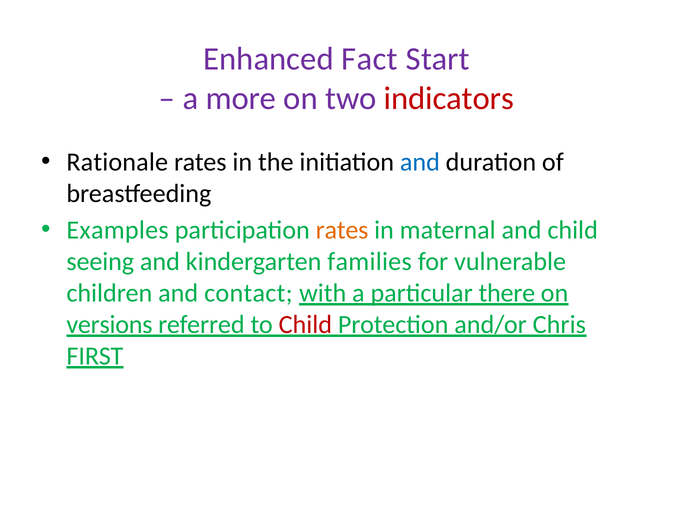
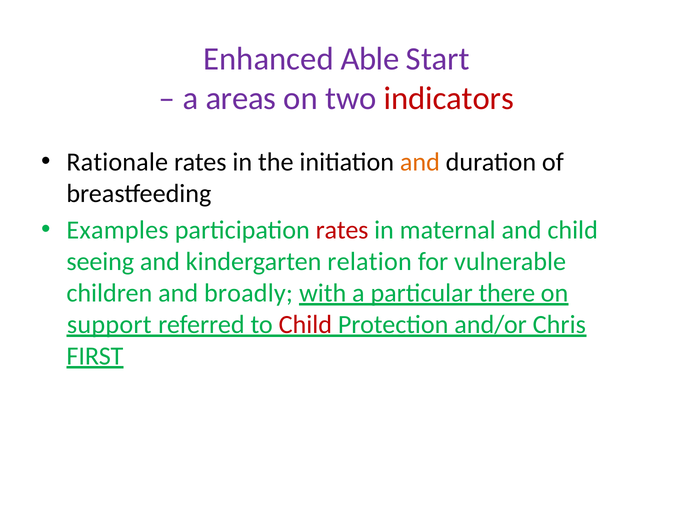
Fact: Fact -> Able
more: more -> areas
and at (420, 162) colour: blue -> orange
rates at (342, 230) colour: orange -> red
families: families -> relation
contact: contact -> broadly
versions: versions -> support
